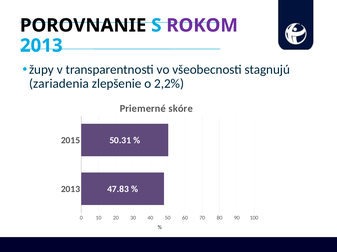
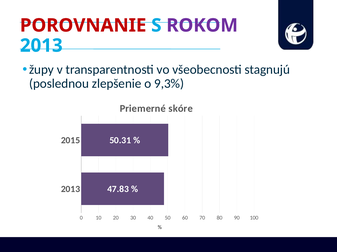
POROVNANIE colour: black -> red
zariadenia: zariadenia -> poslednou
2,2%: 2,2% -> 9,3%
